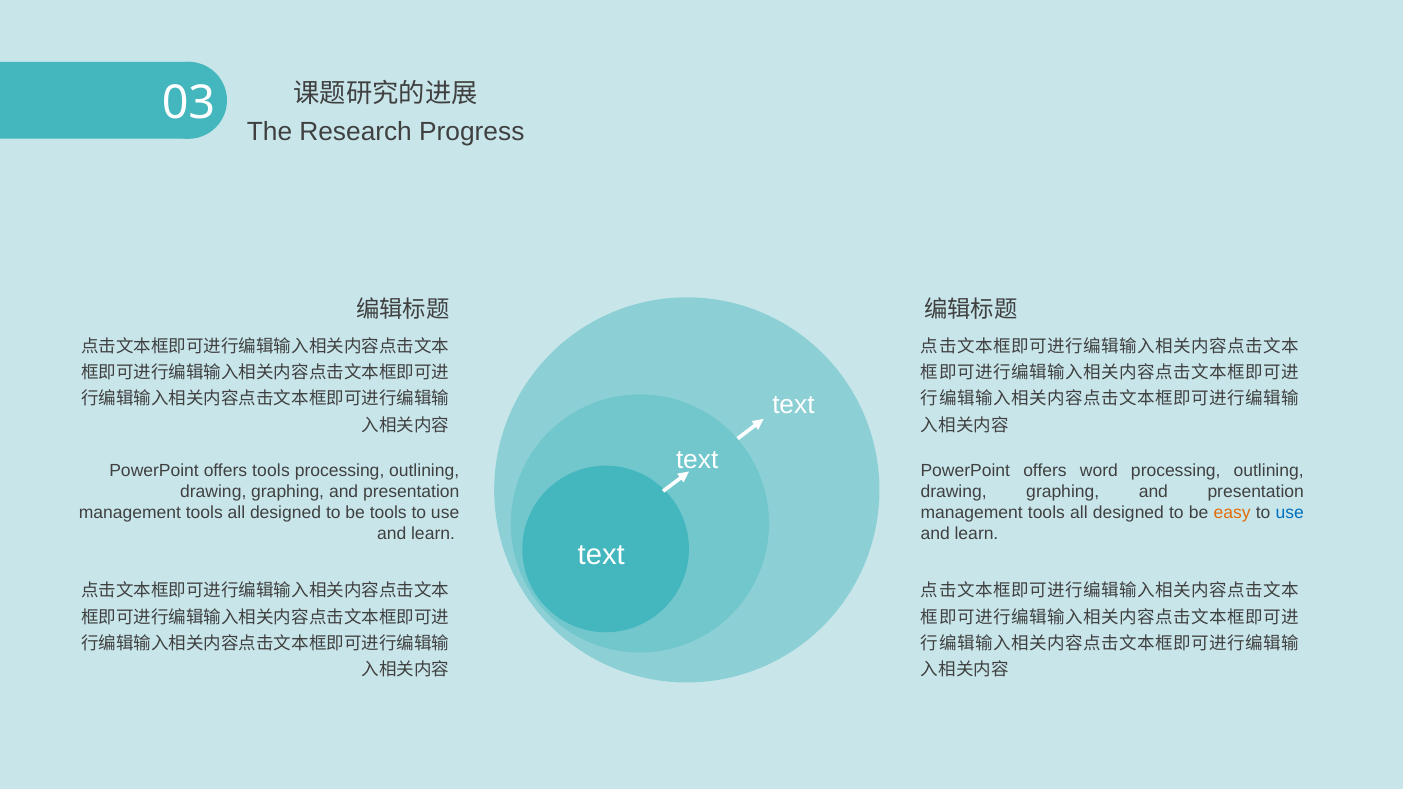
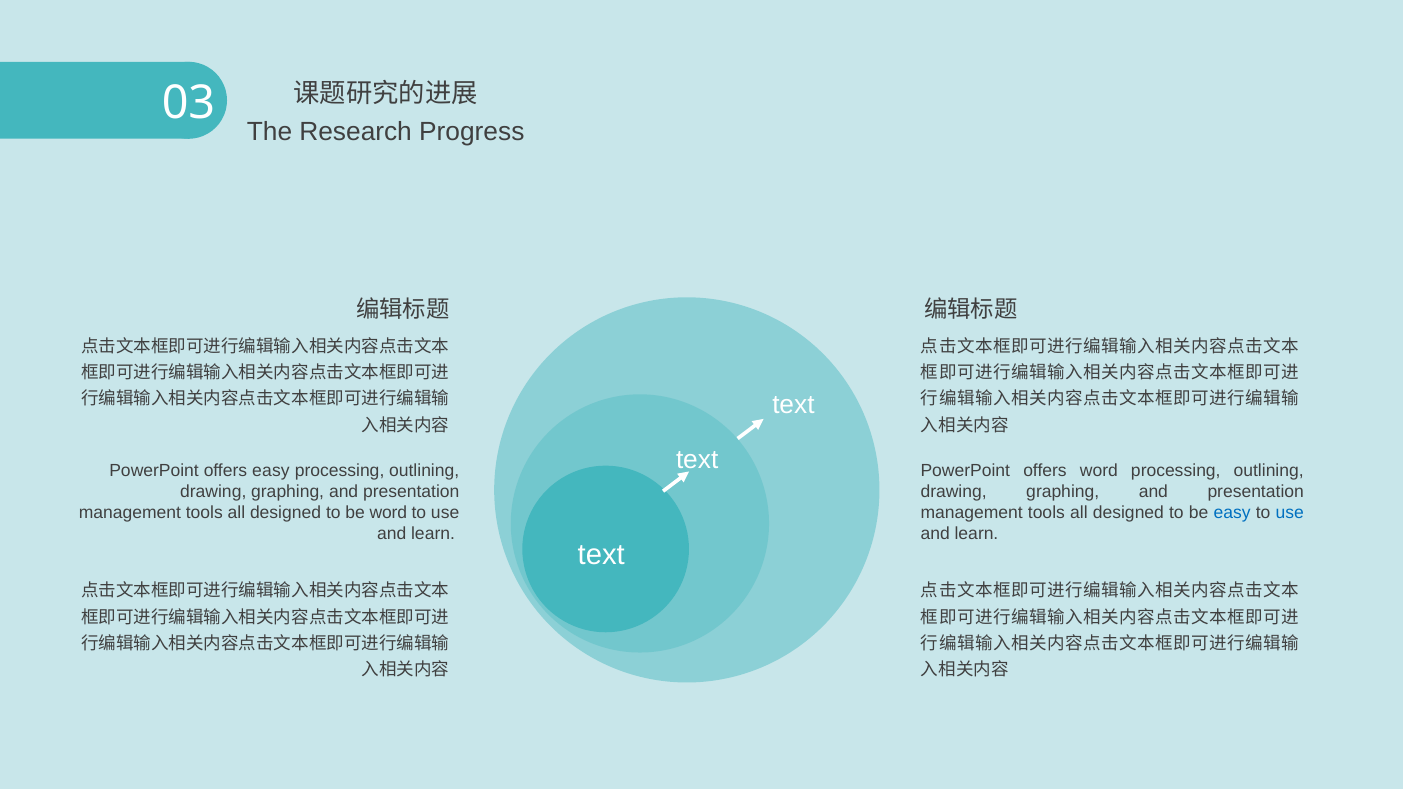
offers tools: tools -> easy
be tools: tools -> word
easy at (1232, 513) colour: orange -> blue
